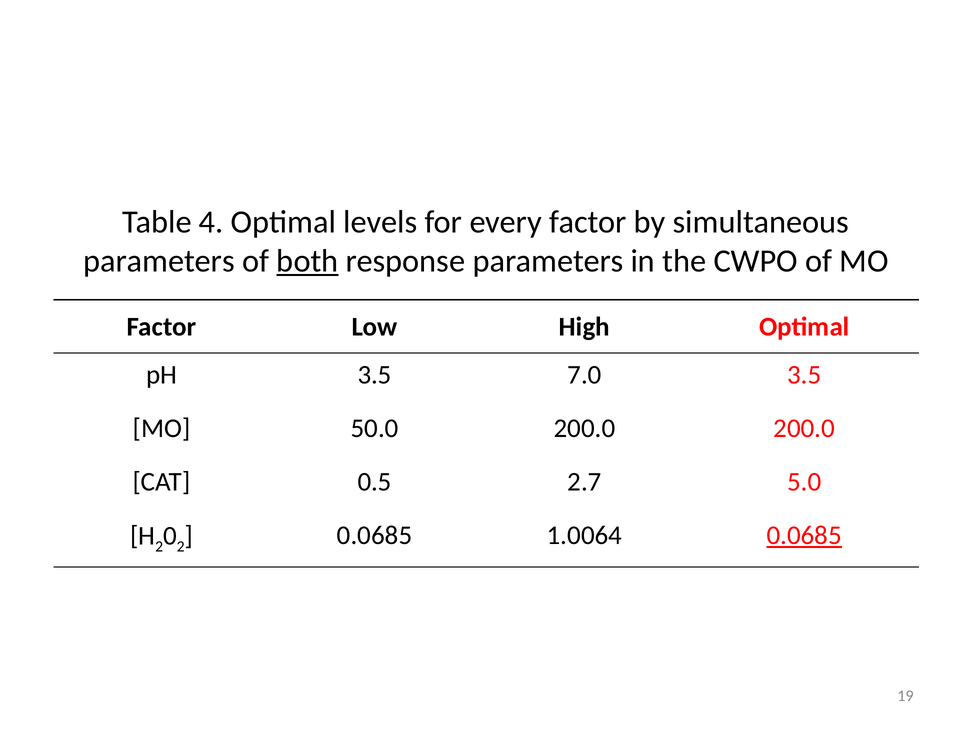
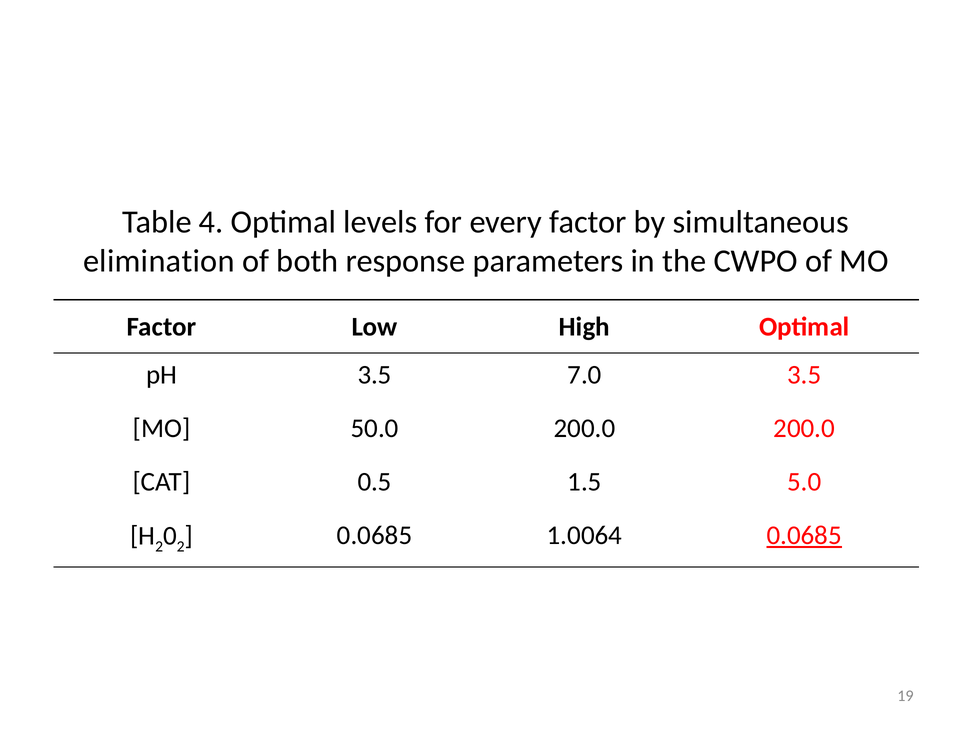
parameters at (159, 261): parameters -> elimination
both underline: present -> none
2.7: 2.7 -> 1.5
